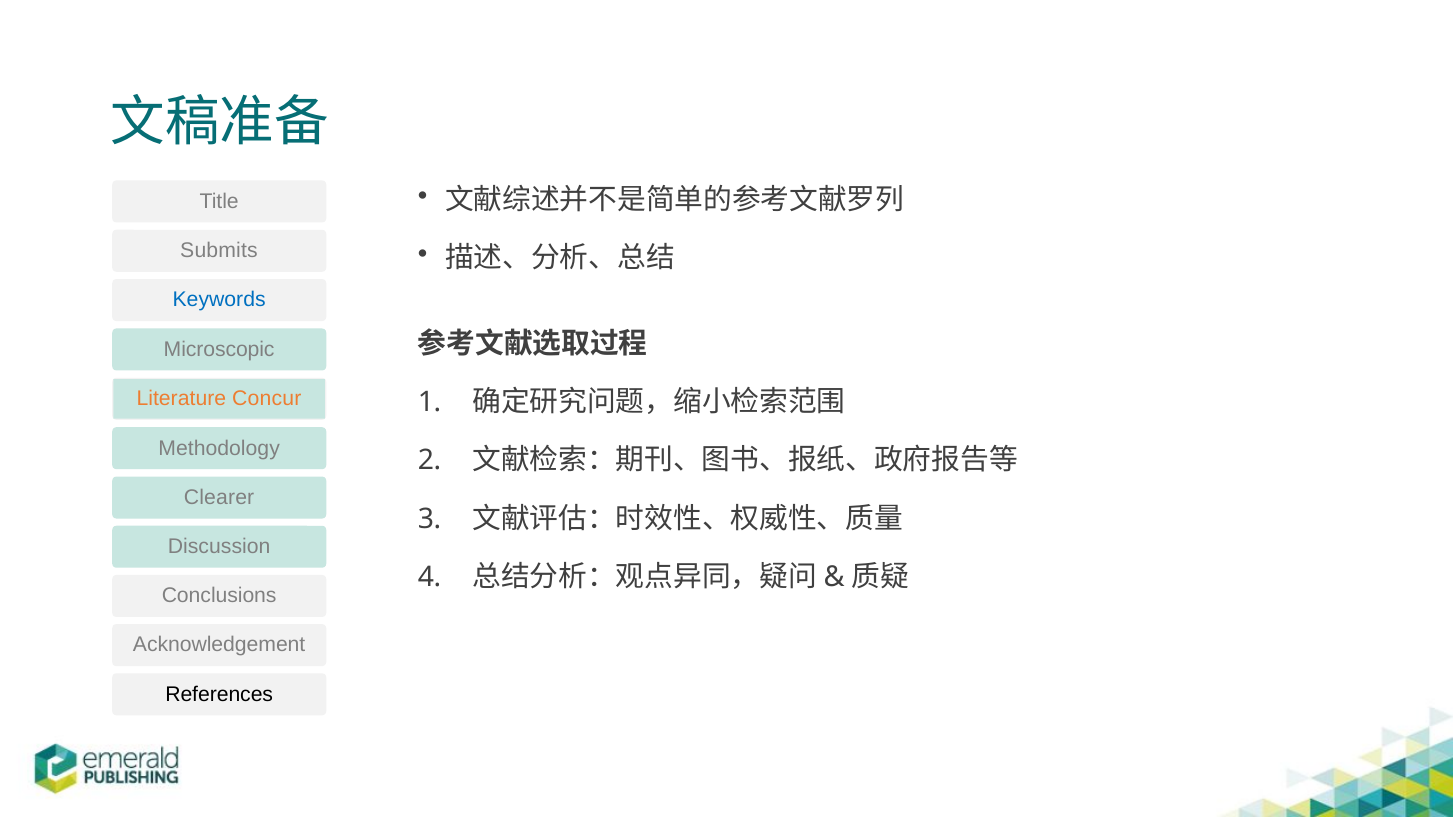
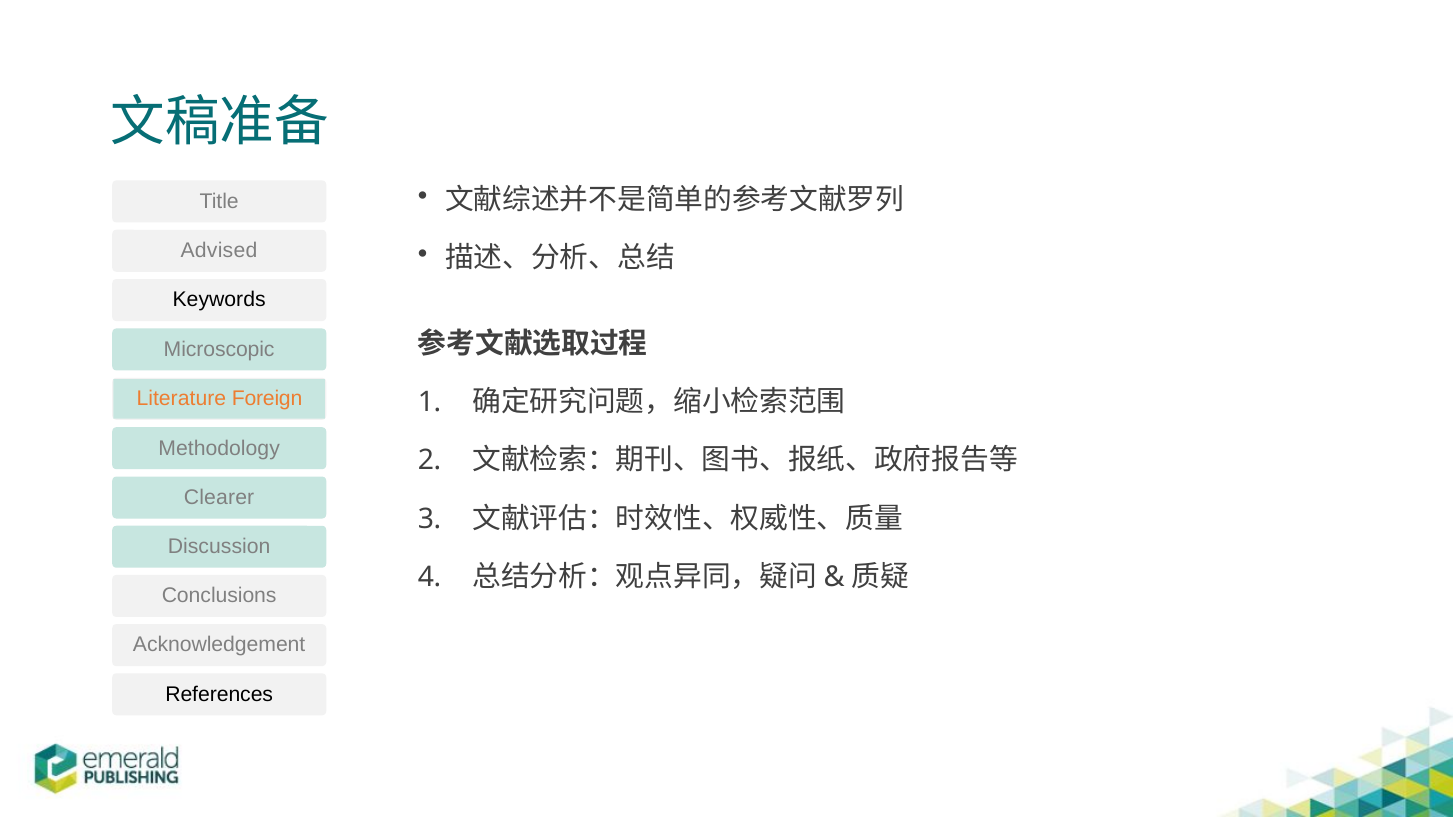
Submits: Submits -> Advised
Keywords colour: blue -> black
Concur: Concur -> Foreign
